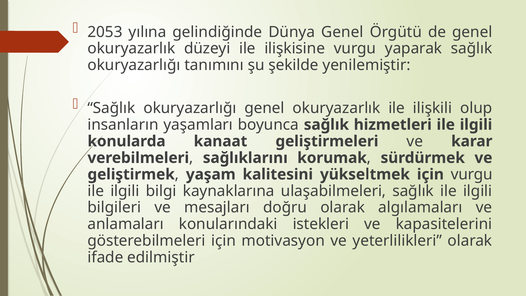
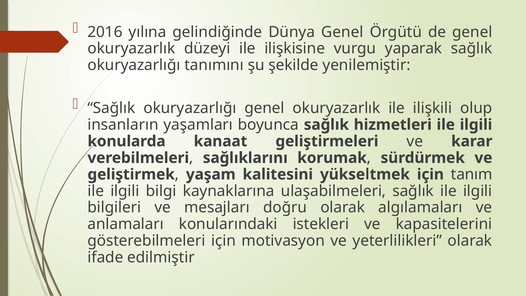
2053: 2053 -> 2016
için vurgu: vurgu -> tanım
